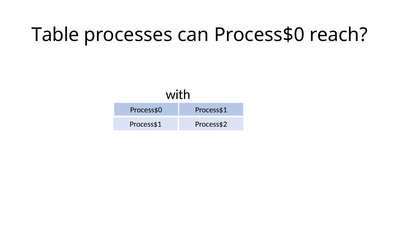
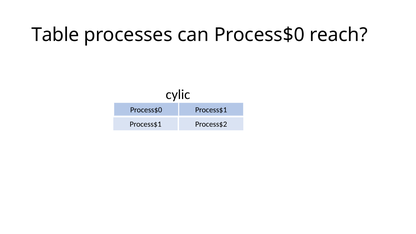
with: with -> cylic
